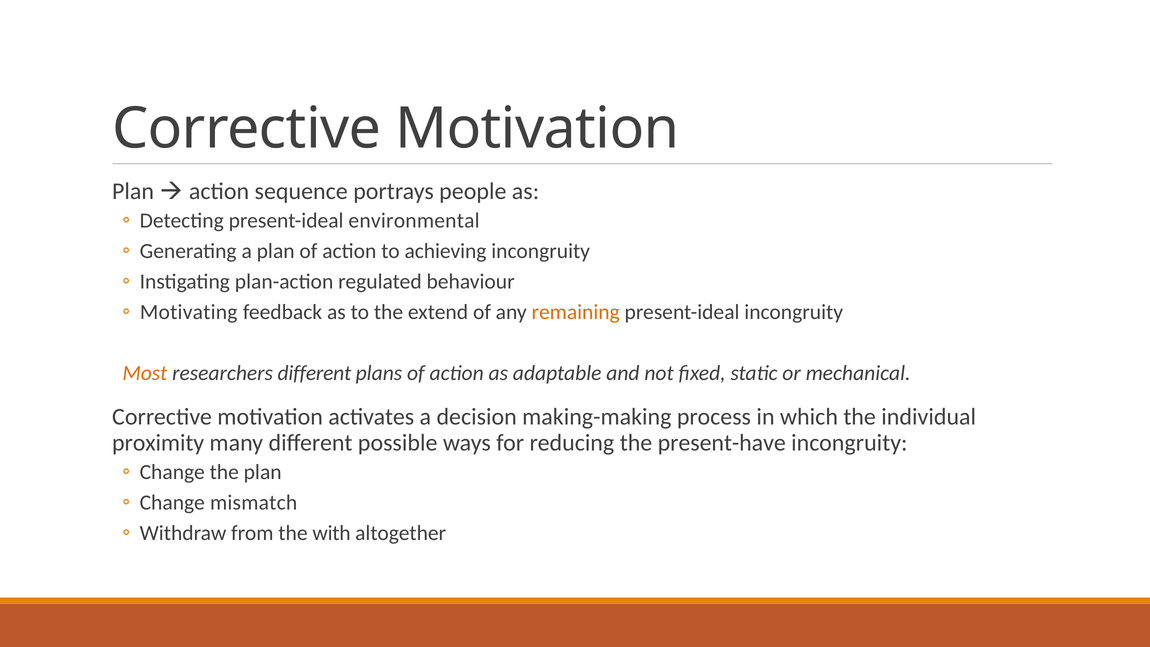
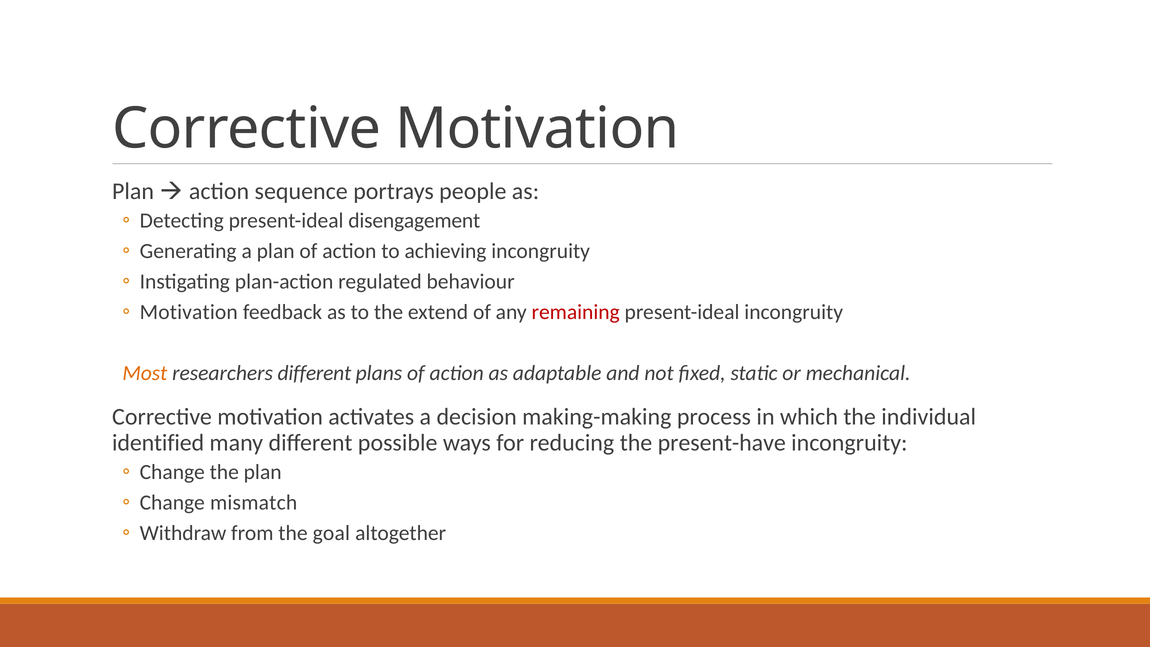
environmental: environmental -> disengagement
Motivating at (189, 312): Motivating -> Motivation
remaining colour: orange -> red
proximity: proximity -> identified
with: with -> goal
